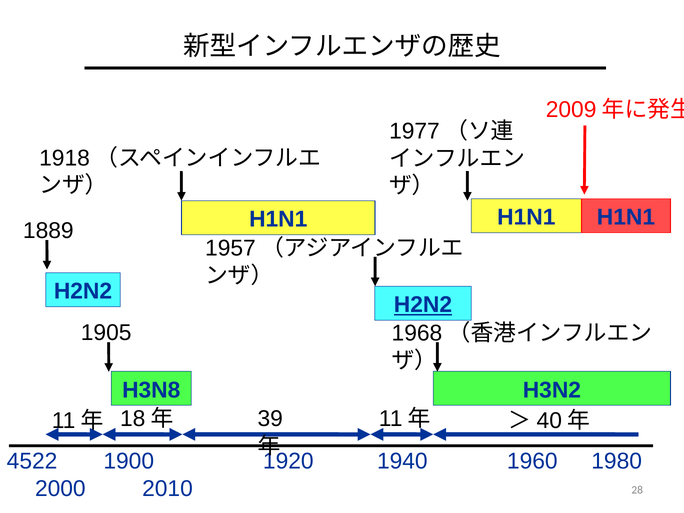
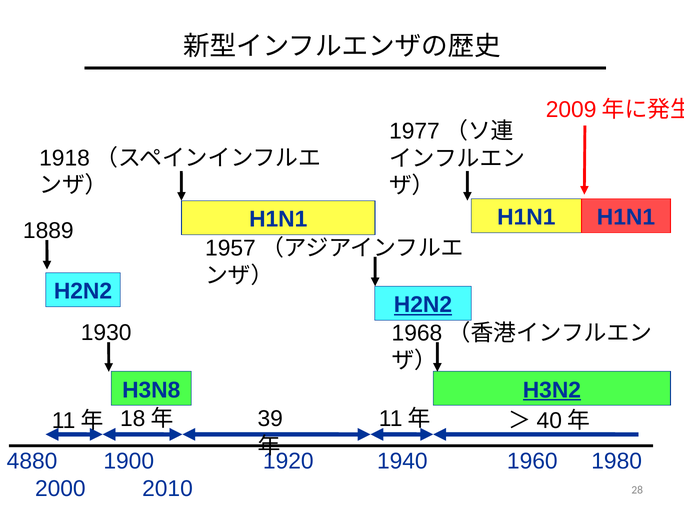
1905: 1905 -> 1930
H3N2 underline: none -> present
4522: 4522 -> 4880
